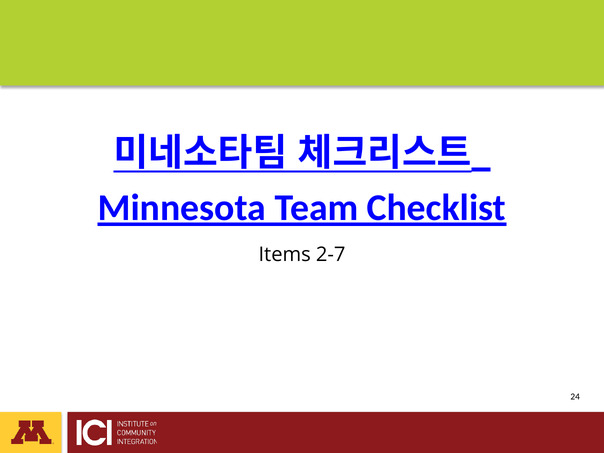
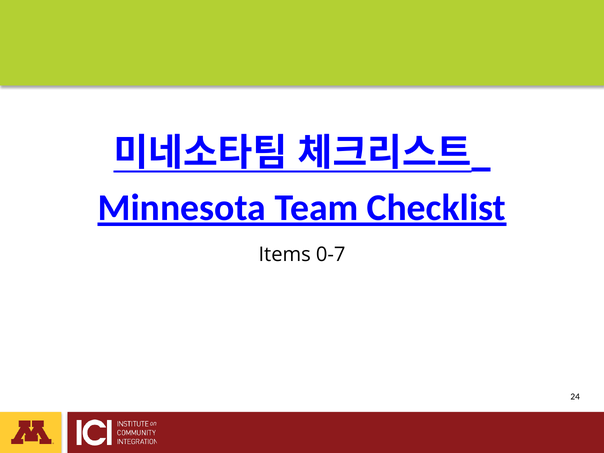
2-7: 2-7 -> 0-7
